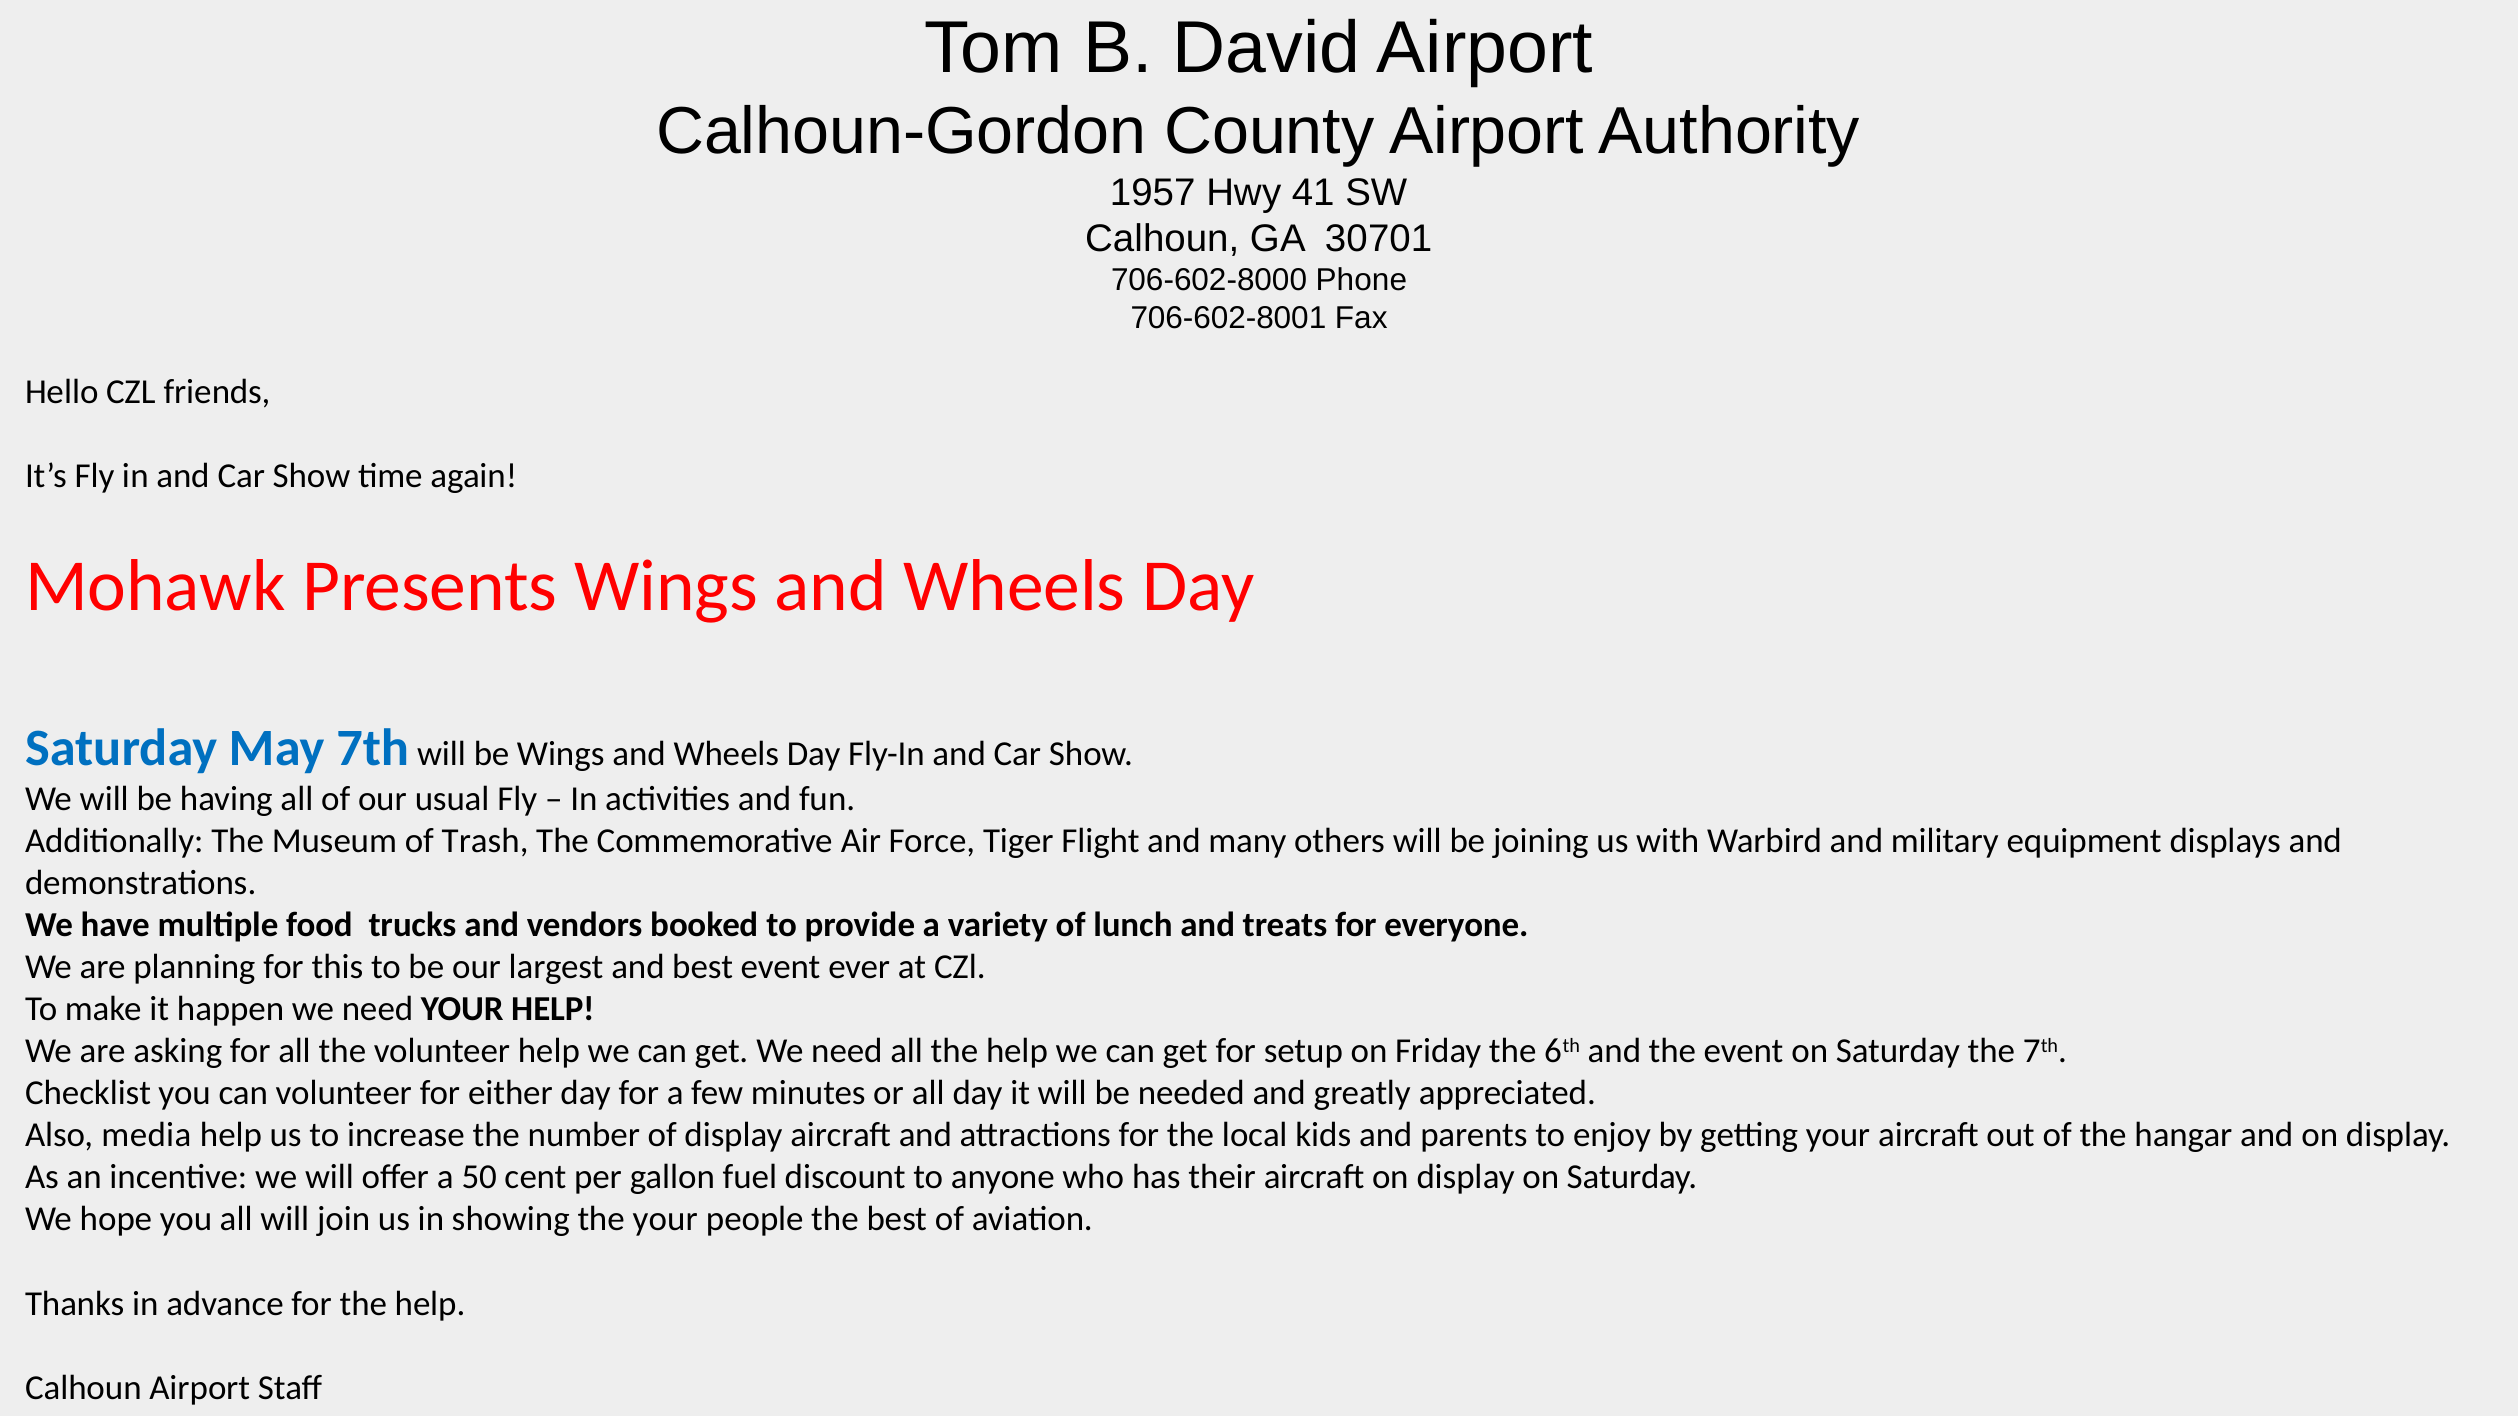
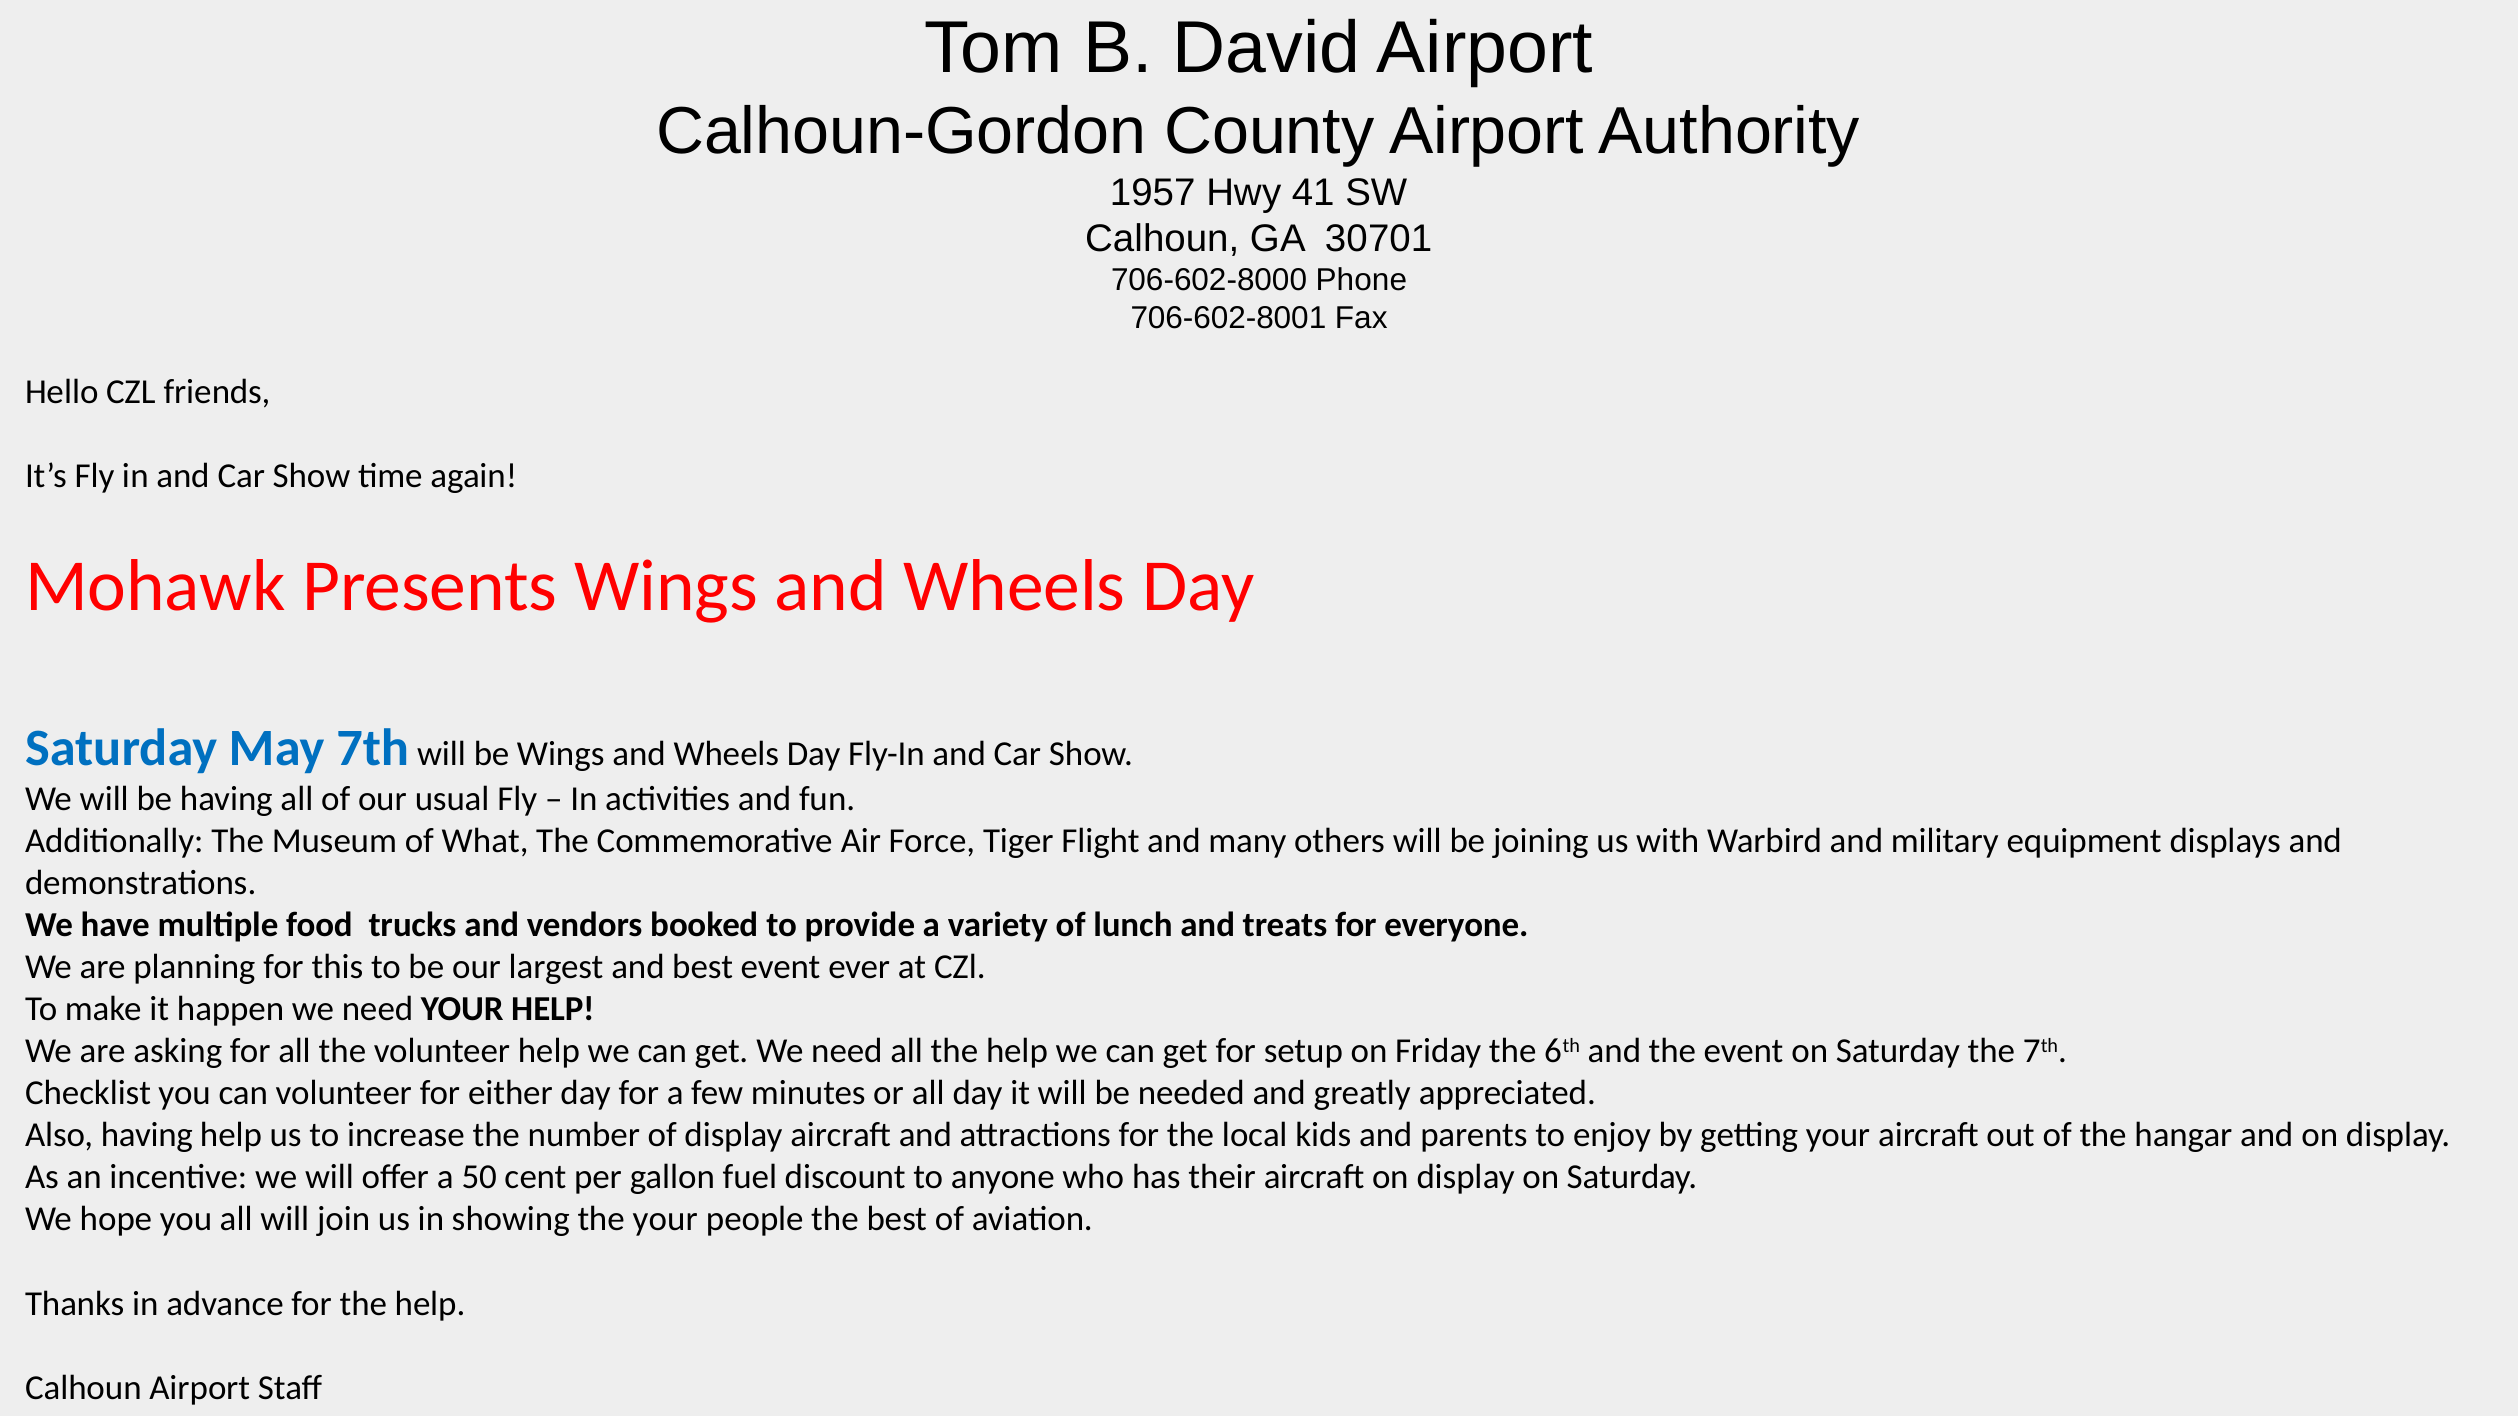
Trash: Trash -> What
Also media: media -> having
